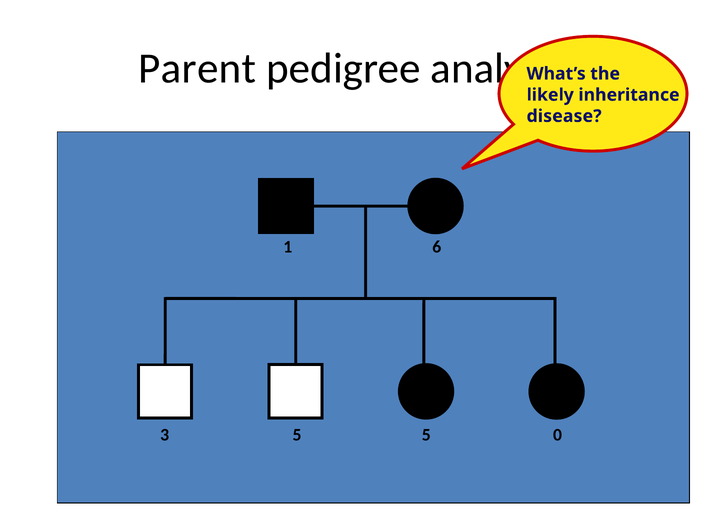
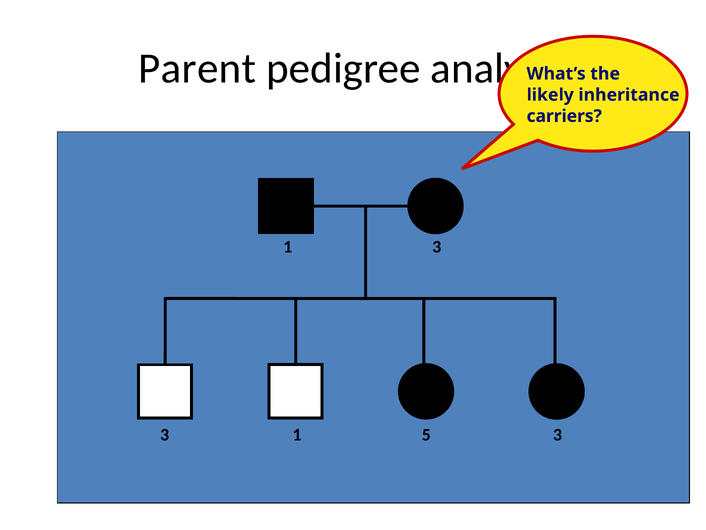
disease: disease -> carriers
1 6: 6 -> 3
3 5: 5 -> 1
5 0: 0 -> 3
